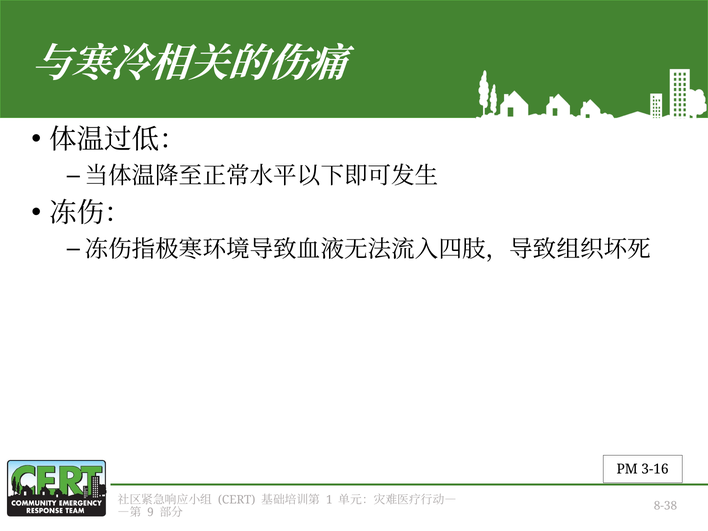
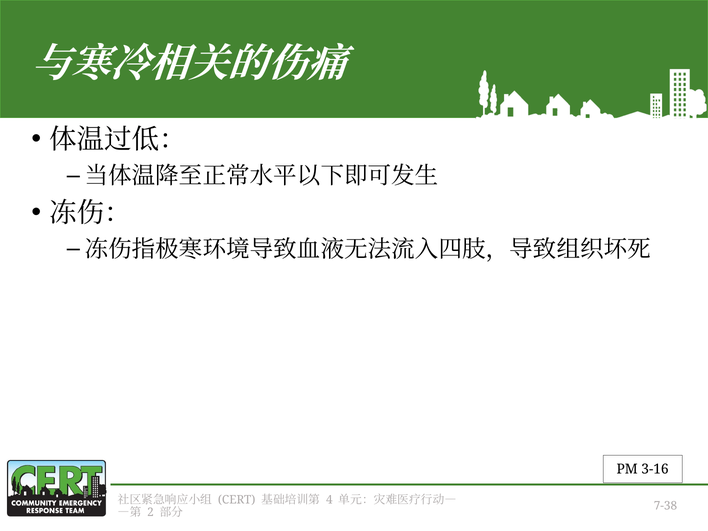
1: 1 -> 4
9: 9 -> 2
8-38: 8-38 -> 7-38
